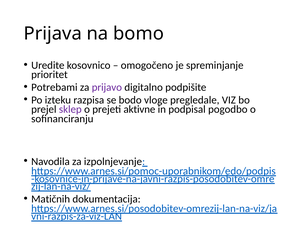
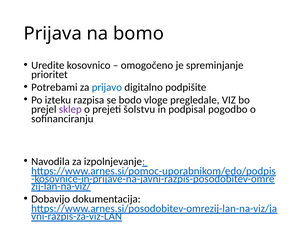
prijavo colour: purple -> blue
aktivne: aktivne -> šolstvu
Matičnih: Matičnih -> Dobavijo
